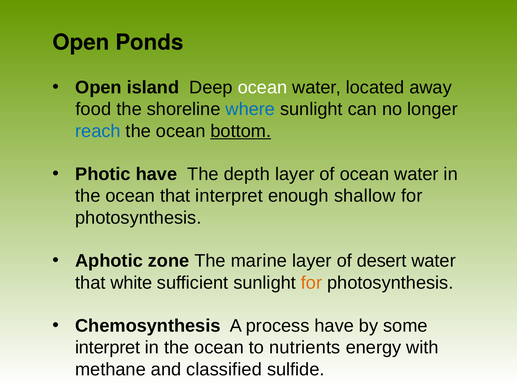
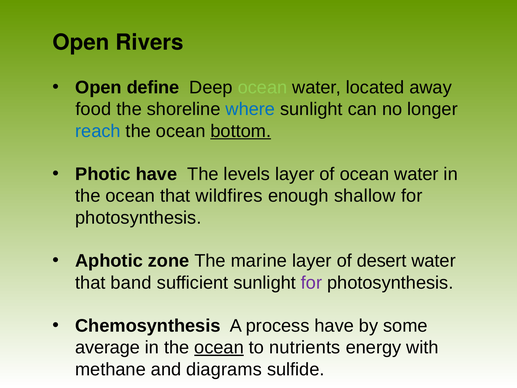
Ponds: Ponds -> Rivers
island: island -> define
ocean at (263, 87) colour: white -> light green
depth: depth -> levels
that interpret: interpret -> wildfires
white: white -> band
for at (312, 282) colour: orange -> purple
interpret at (108, 347): interpret -> average
ocean at (219, 347) underline: none -> present
classified: classified -> diagrams
